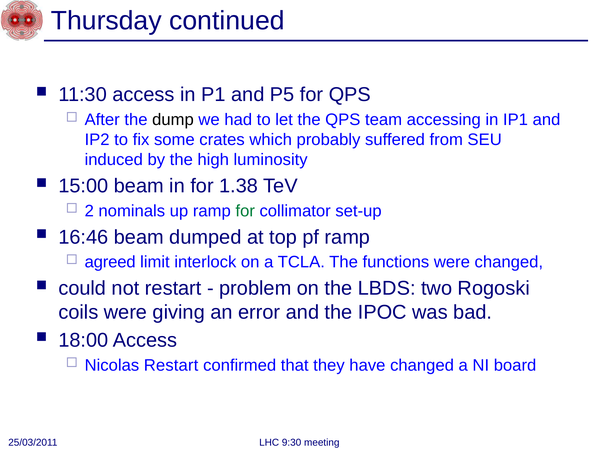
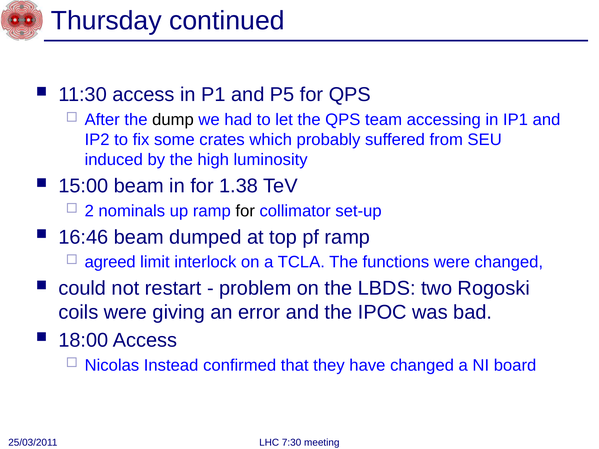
for at (245, 211) colour: green -> black
Nicolas Restart: Restart -> Instead
9:30: 9:30 -> 7:30
